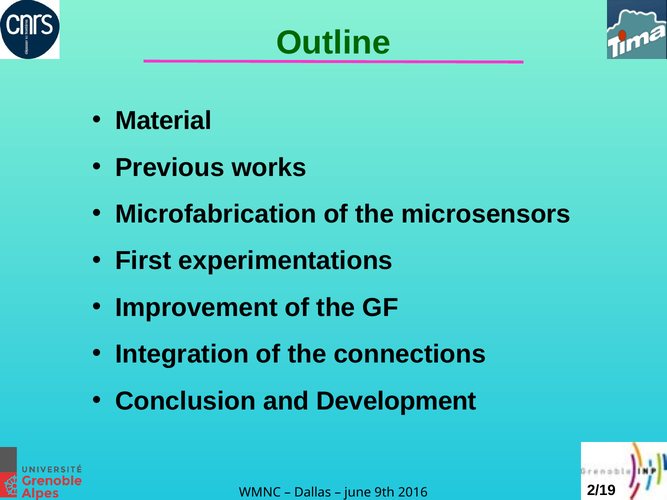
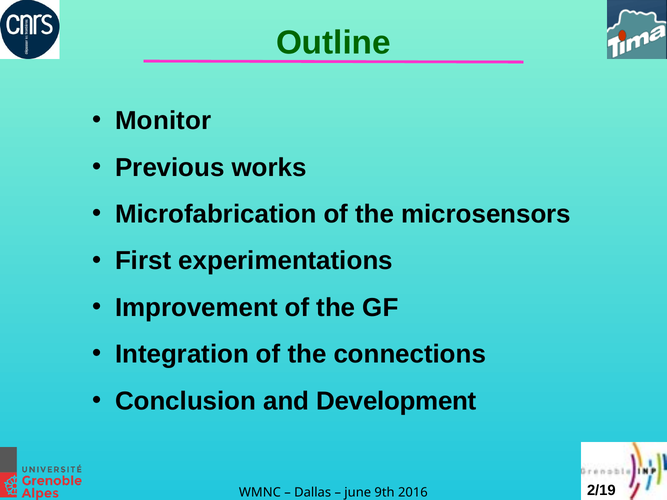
Material: Material -> Monitor
